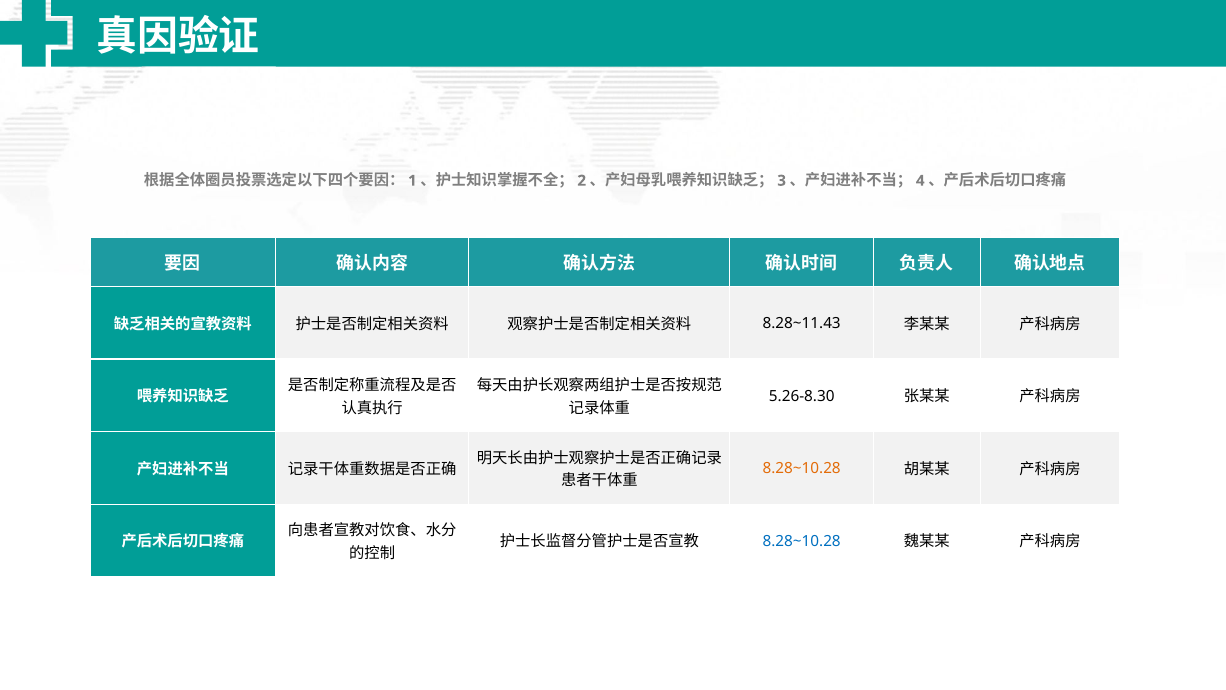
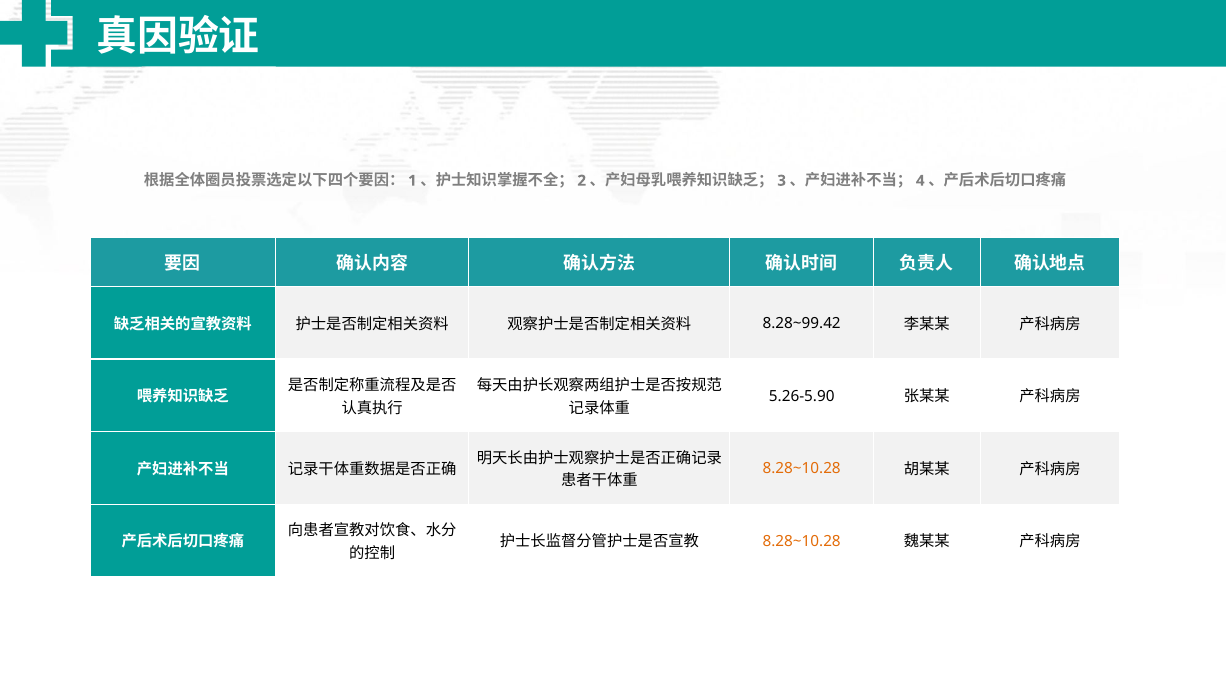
8.28~11.43: 8.28~11.43 -> 8.28~99.42
5.26-8.30: 5.26-8.30 -> 5.26-5.90
8.28~10.28 at (802, 541) colour: blue -> orange
